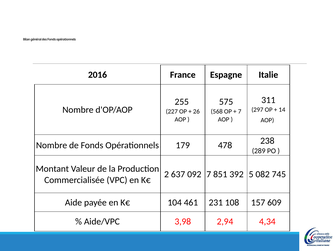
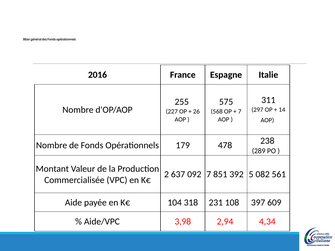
745: 745 -> 561
461: 461 -> 318
157: 157 -> 397
